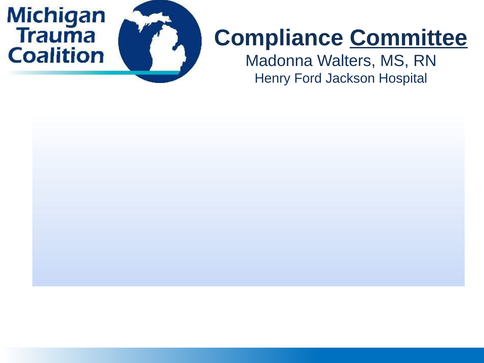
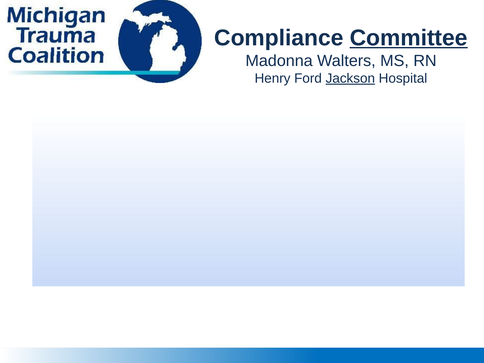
Jackson underline: none -> present
